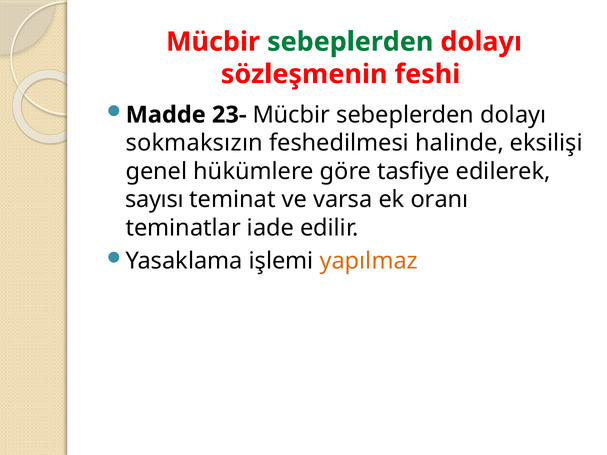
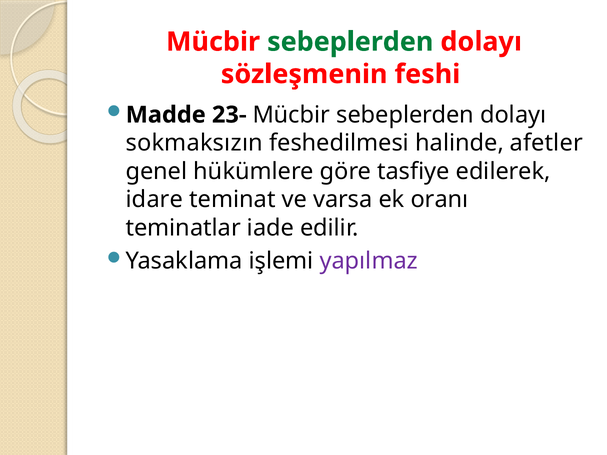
eksilişi: eksilişi -> afetler
sayısı: sayısı -> idare
yapılmaz colour: orange -> purple
